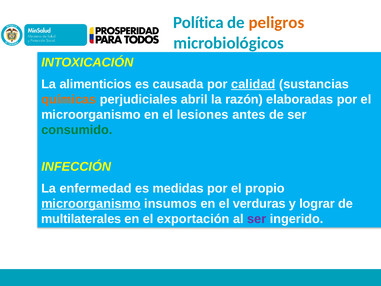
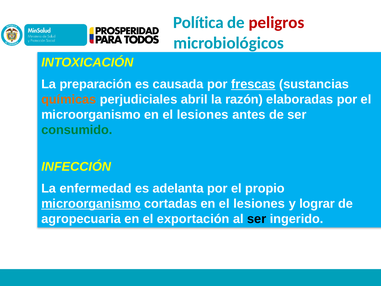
peligros colour: orange -> red
alimenticios: alimenticios -> preparación
calidad: calidad -> frescas
medidas: medidas -> adelanta
insumos: insumos -> cortadas
verduras at (259, 203): verduras -> lesiones
multilaterales: multilaterales -> agropecuaria
ser at (257, 219) colour: purple -> black
